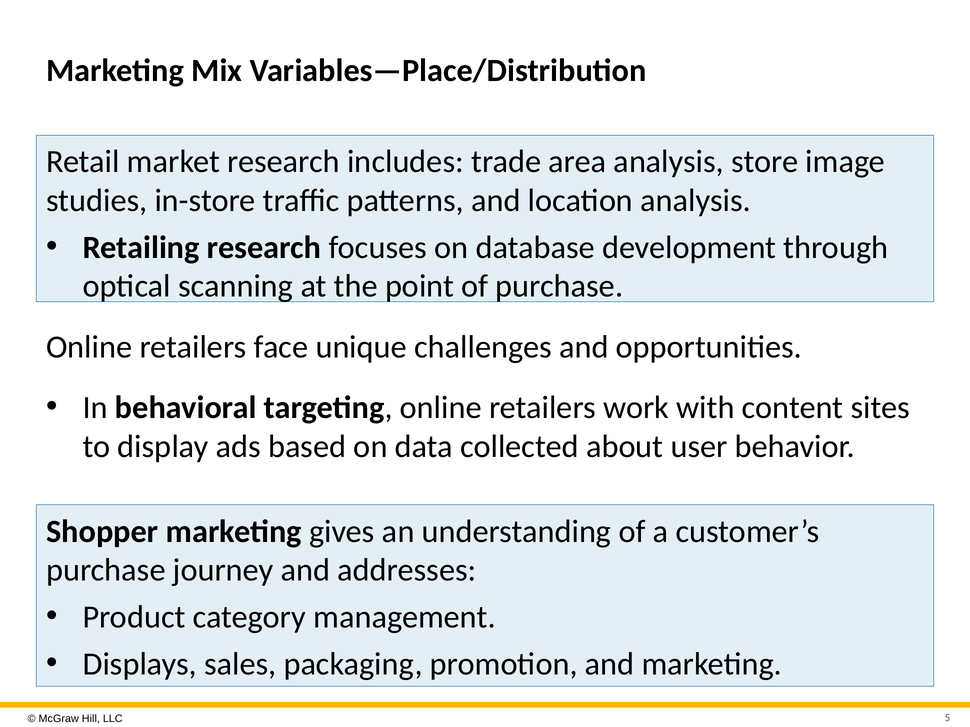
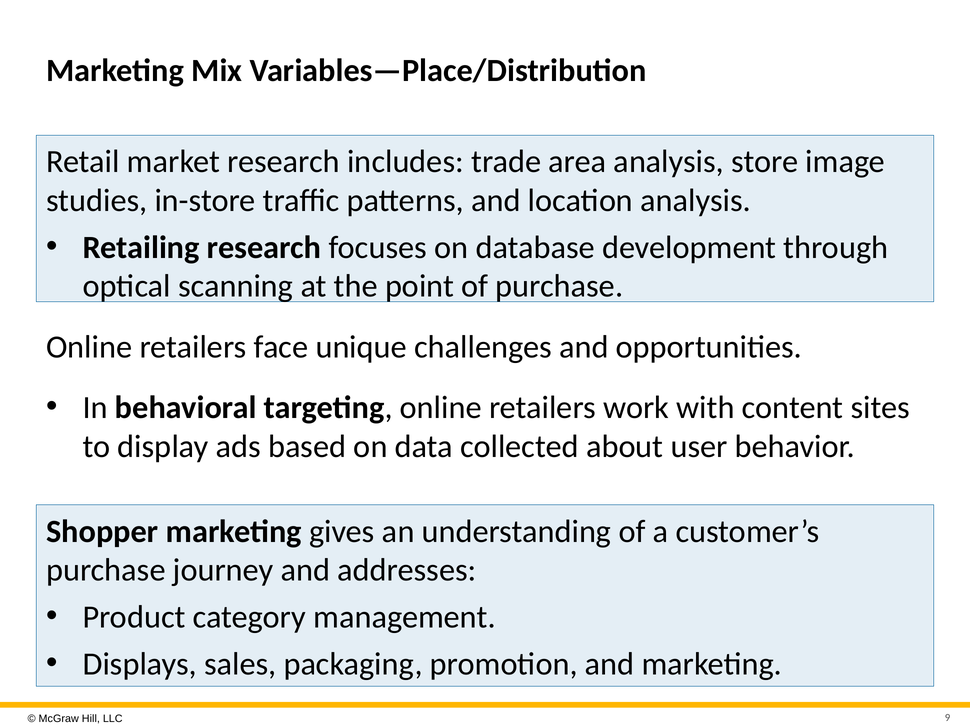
5: 5 -> 9
